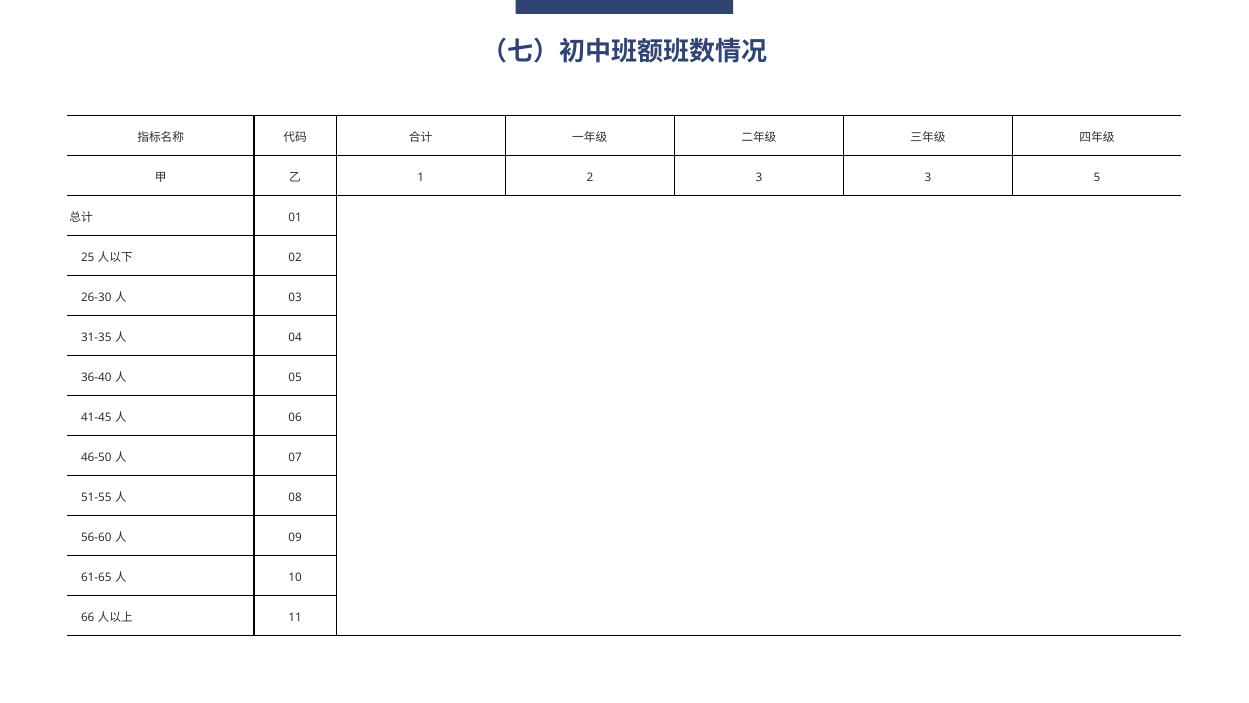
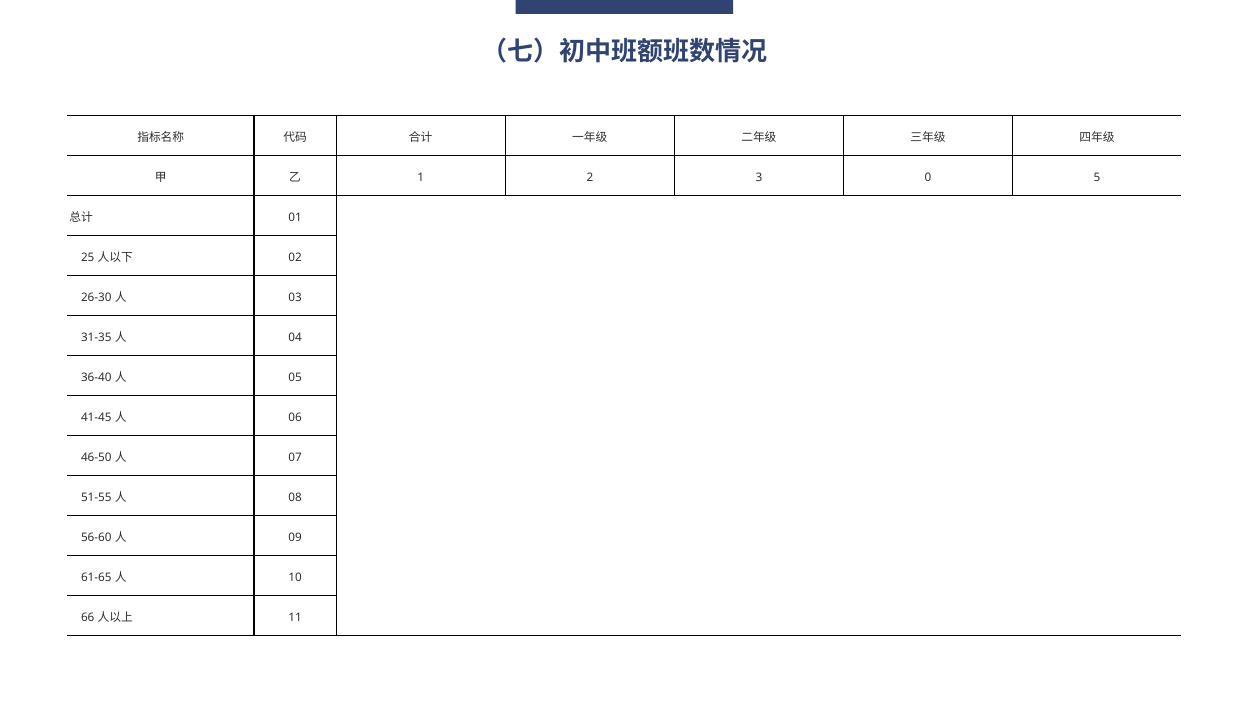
3 3: 3 -> 0
